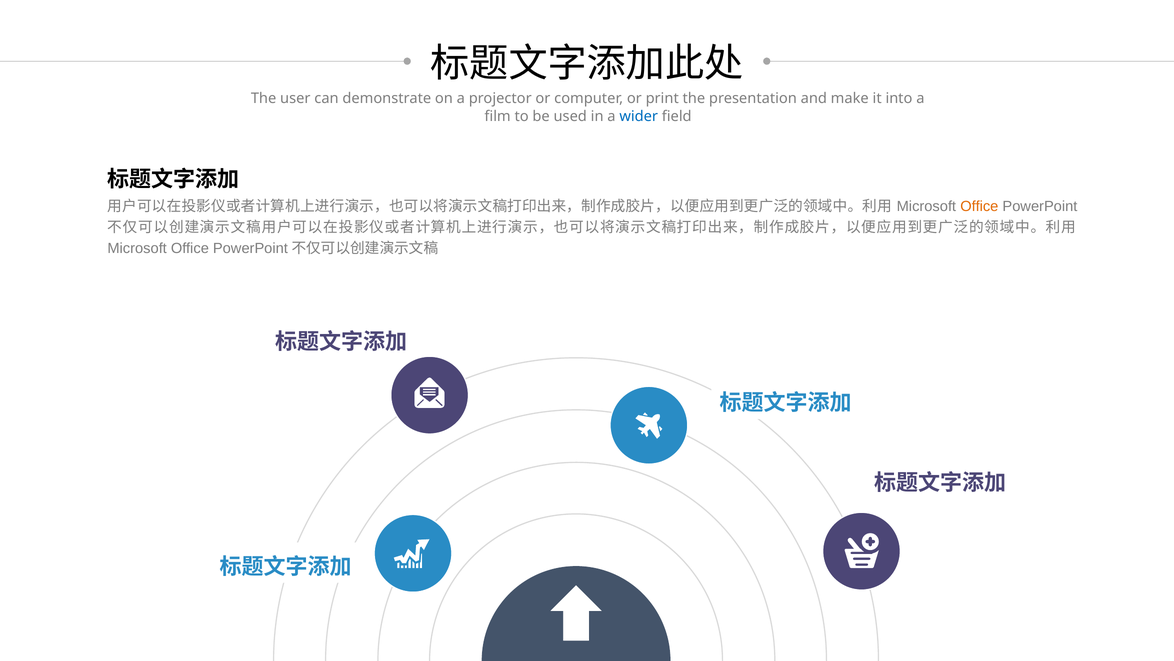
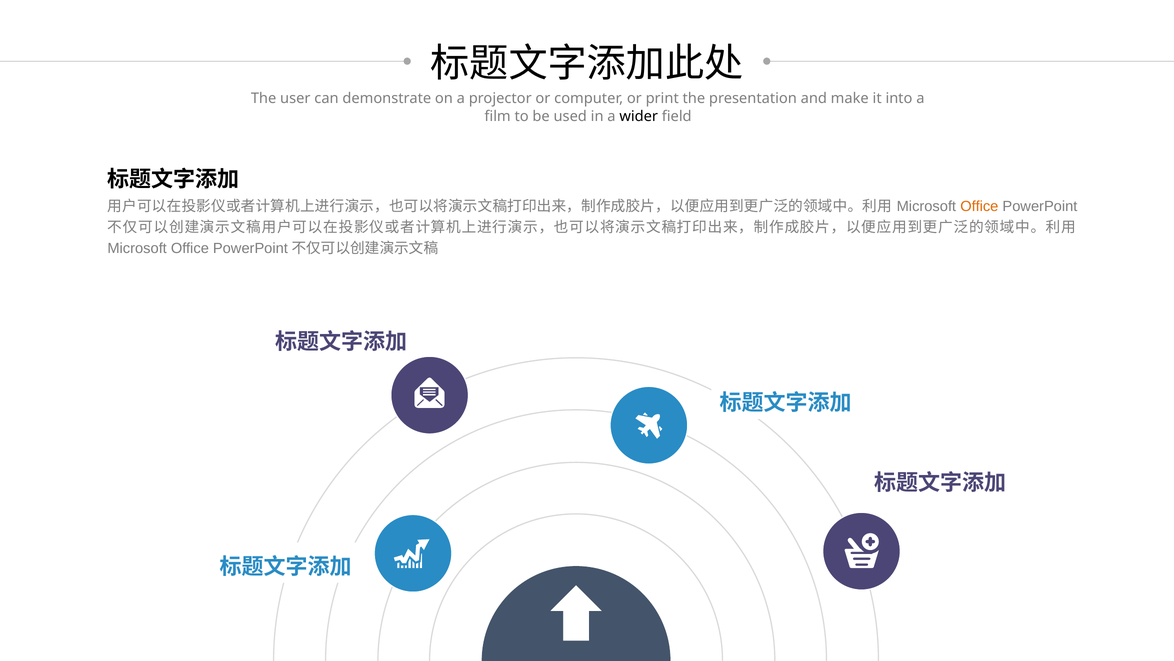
wider colour: blue -> black
